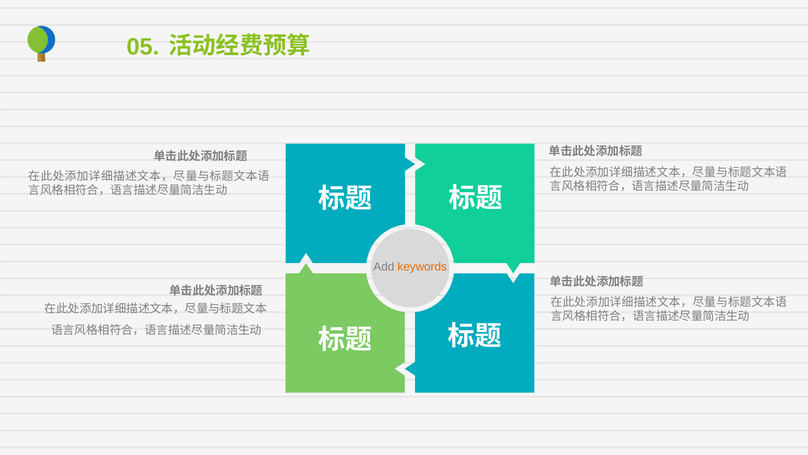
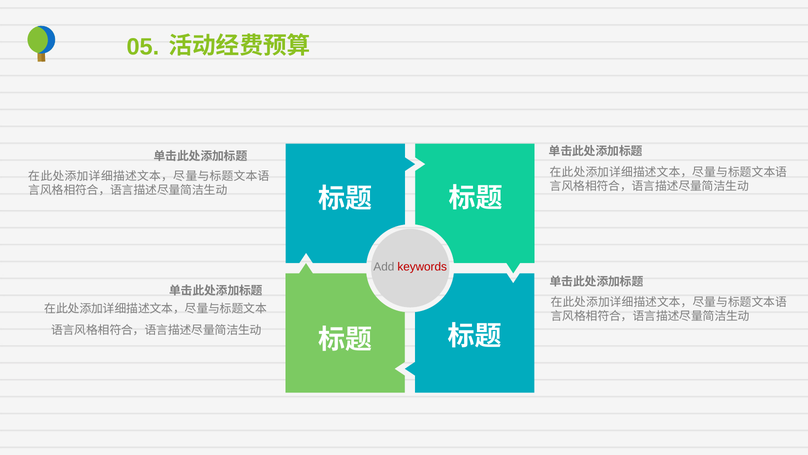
keywords colour: orange -> red
